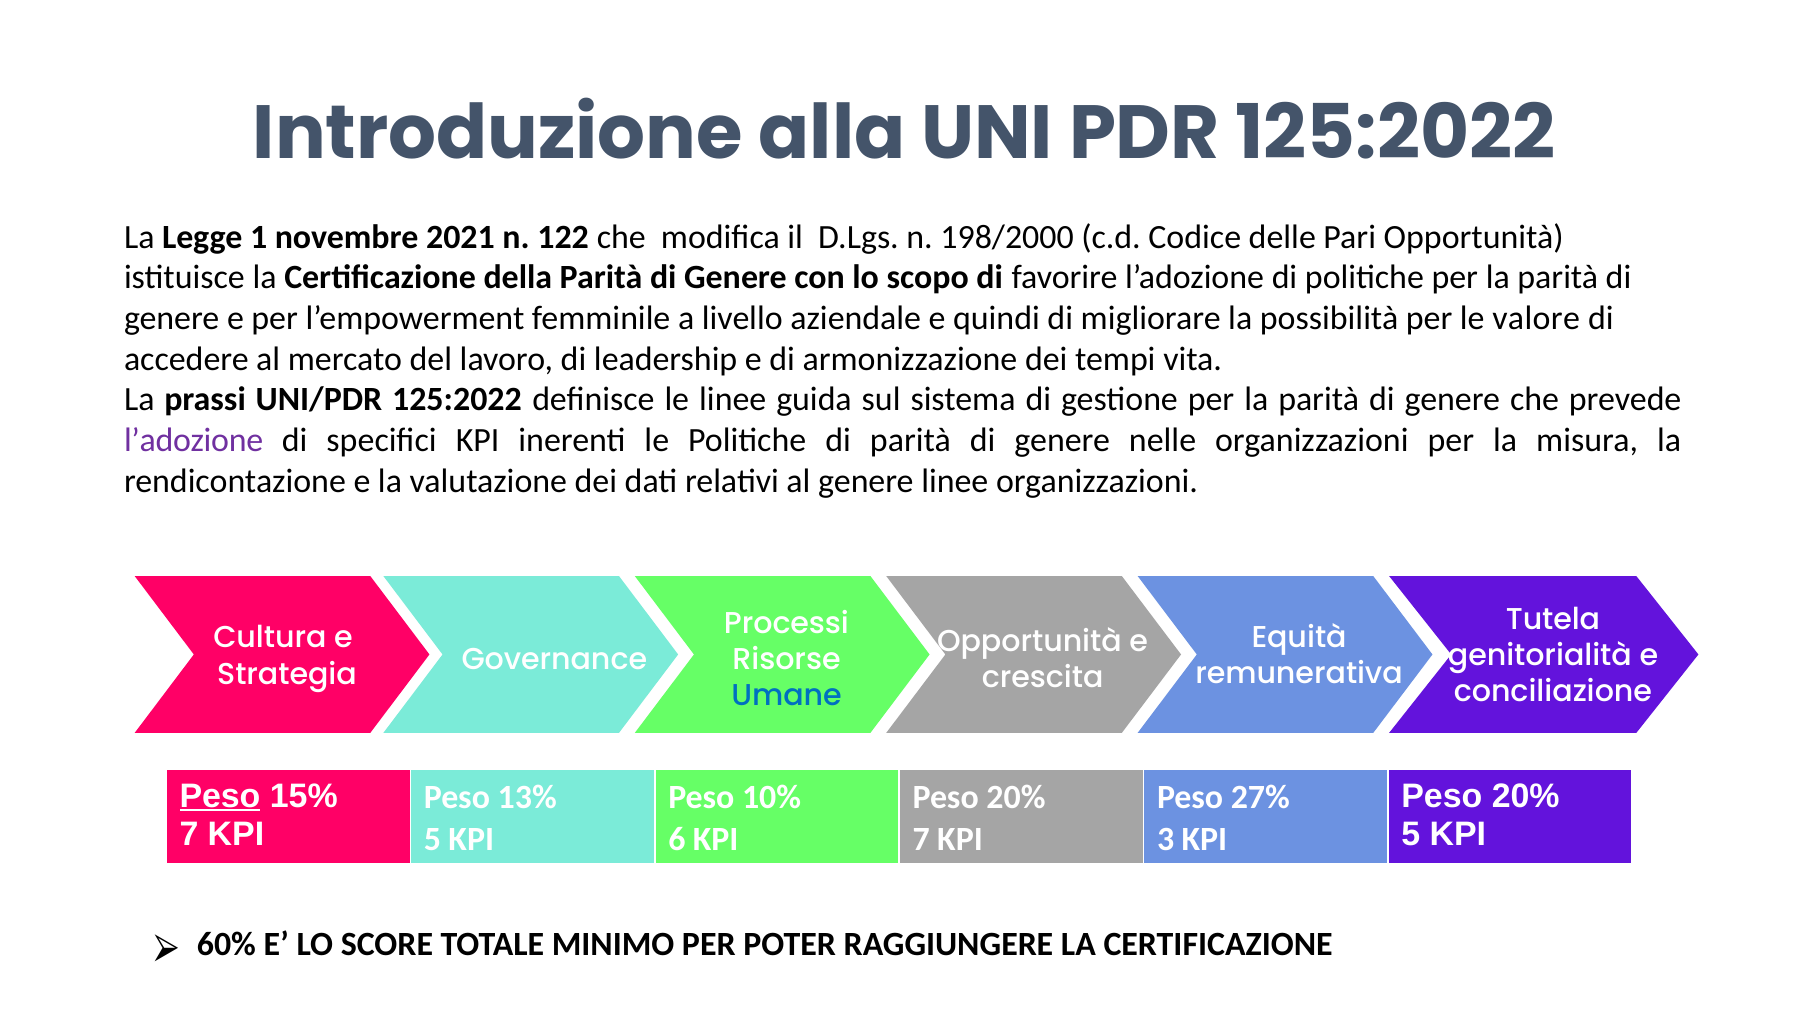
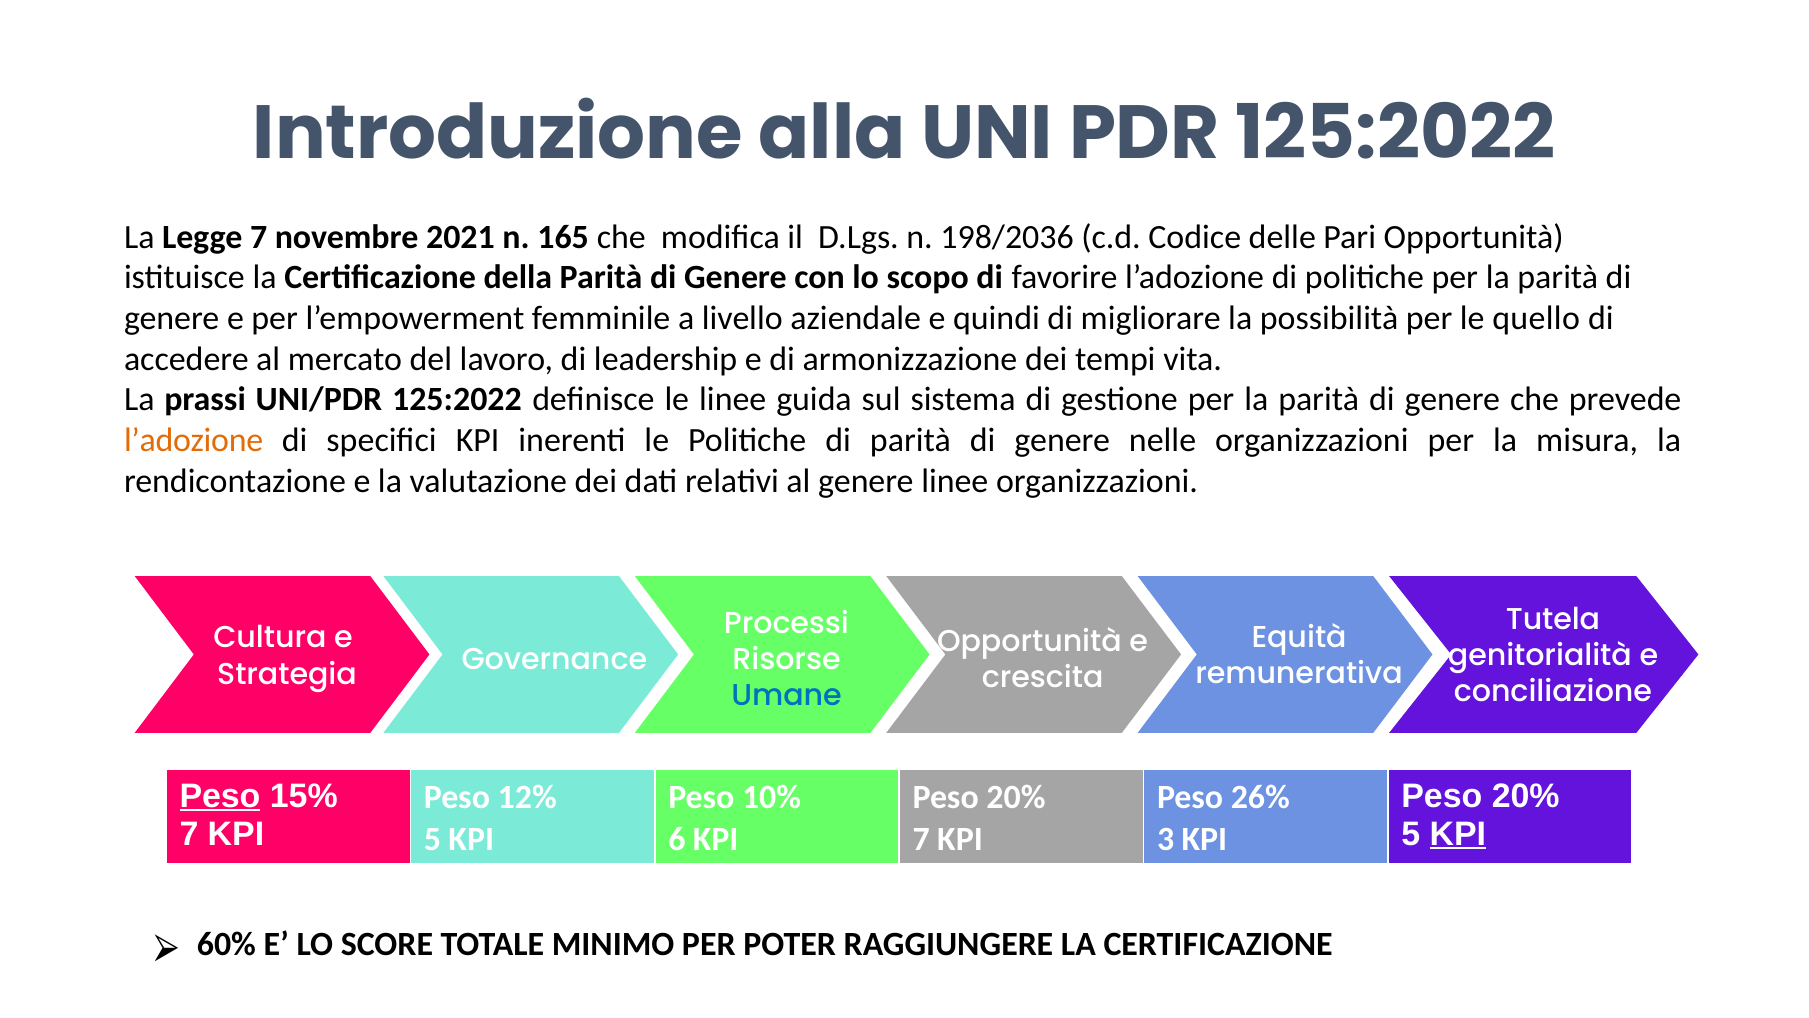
Legge 1: 1 -> 7
122: 122 -> 165
198/2000: 198/2000 -> 198/2036
valore: valore -> quello
l’adozione at (194, 440) colour: purple -> orange
13%: 13% -> 12%
27%: 27% -> 26%
KPI at (1458, 834) underline: none -> present
